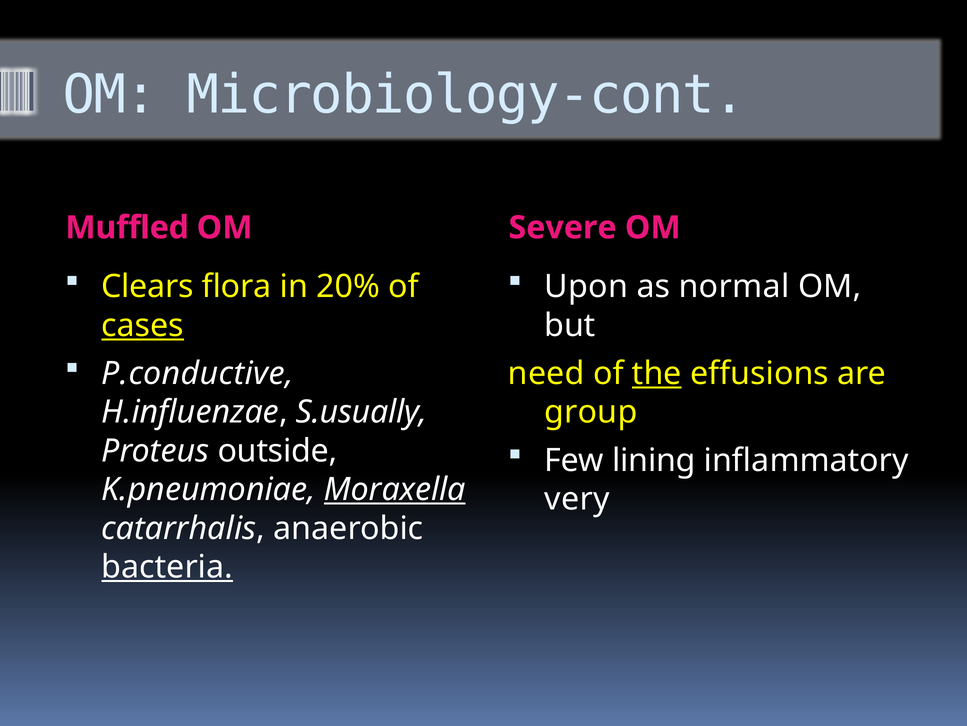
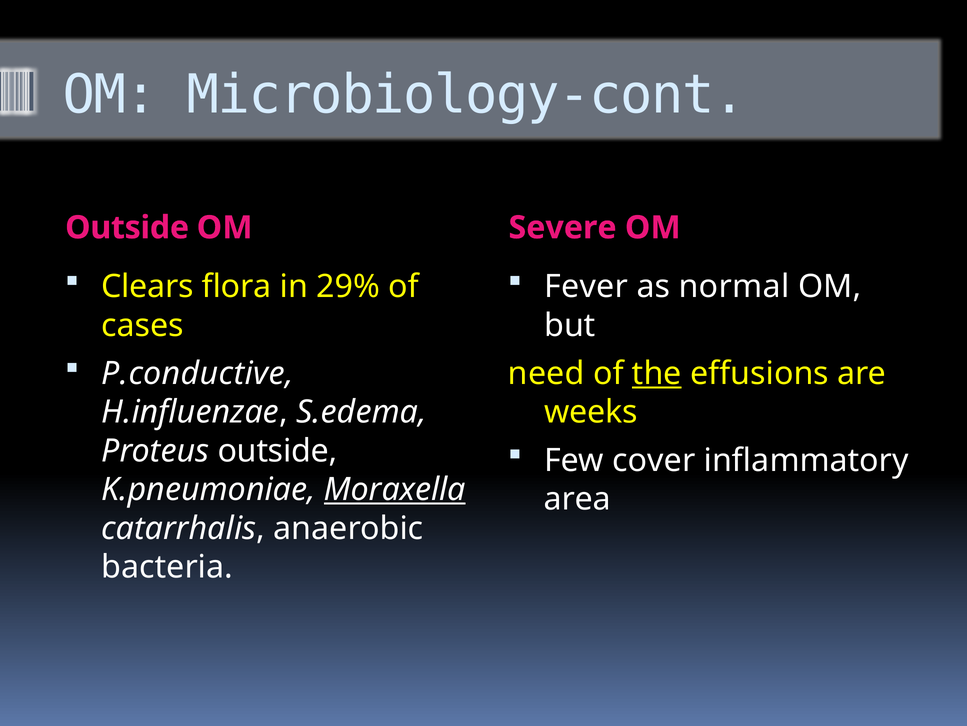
Muffled at (127, 227): Muffled -> Outside
20%: 20% -> 29%
Upon: Upon -> Fever
cases underline: present -> none
S.usually: S.usually -> S.edema
group: group -> weeks
lining: lining -> cover
very: very -> area
bacteria underline: present -> none
